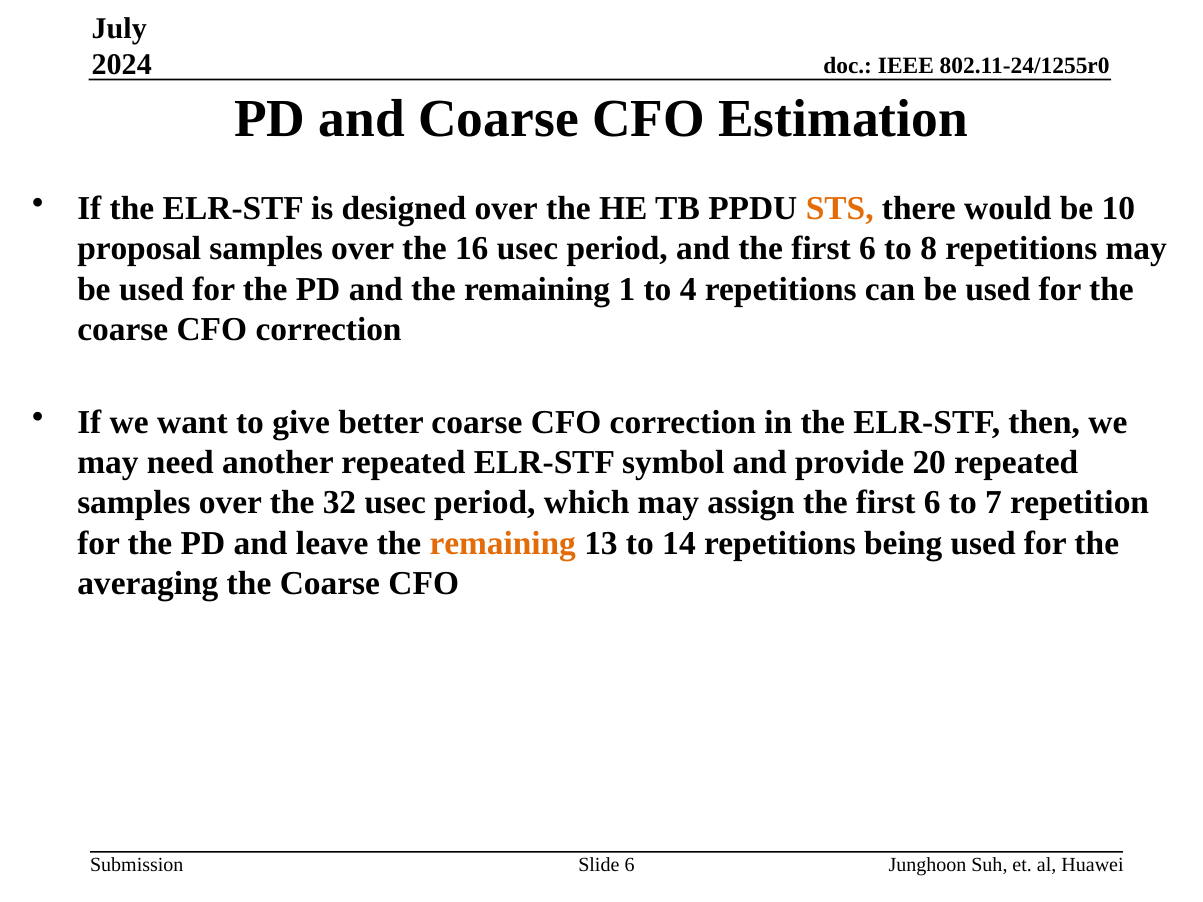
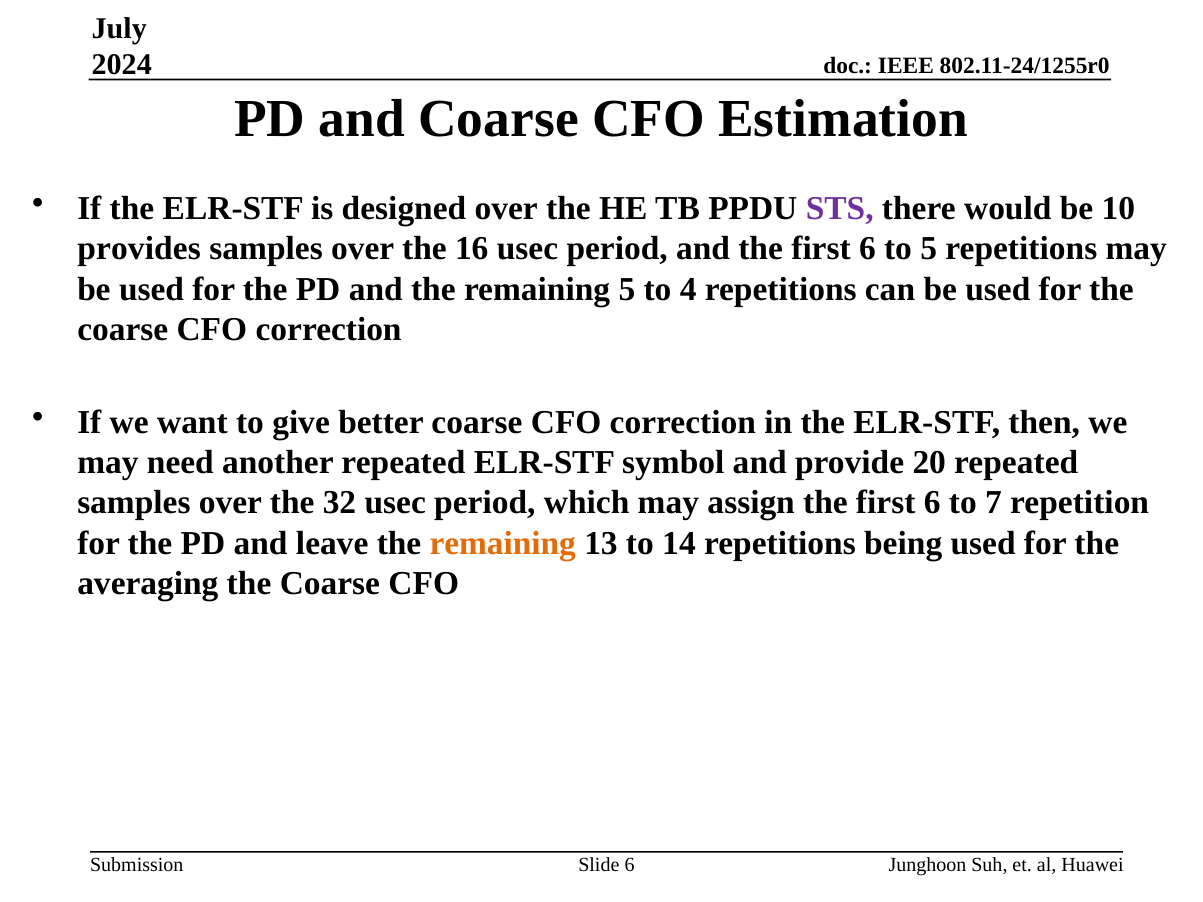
STS colour: orange -> purple
proposal: proposal -> provides
to 8: 8 -> 5
remaining 1: 1 -> 5
